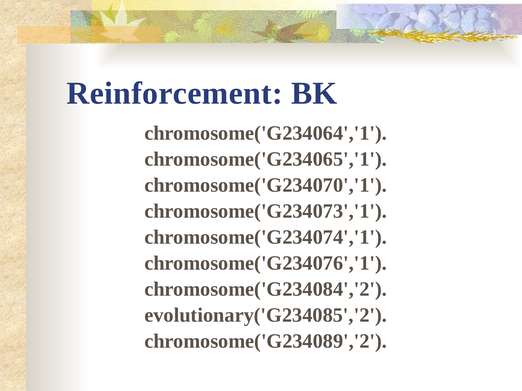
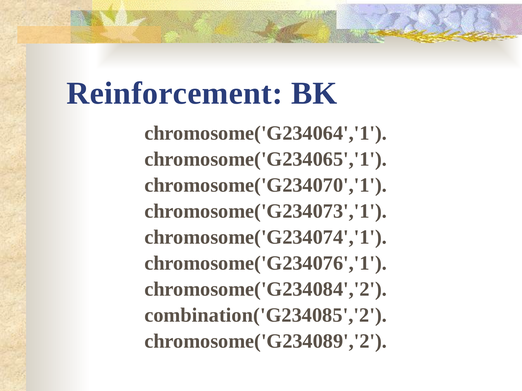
evolutionary('G234085','2: evolutionary('G234085','2 -> combination('G234085','2
